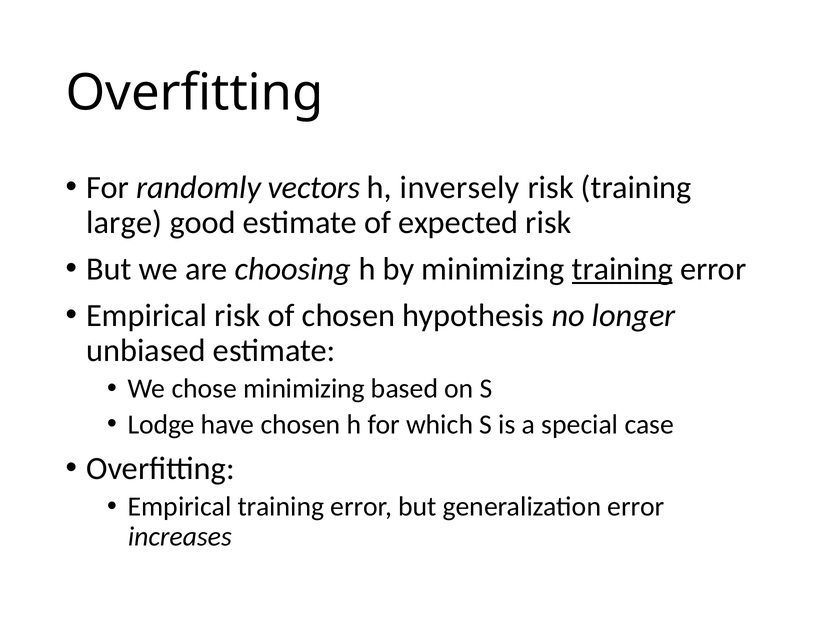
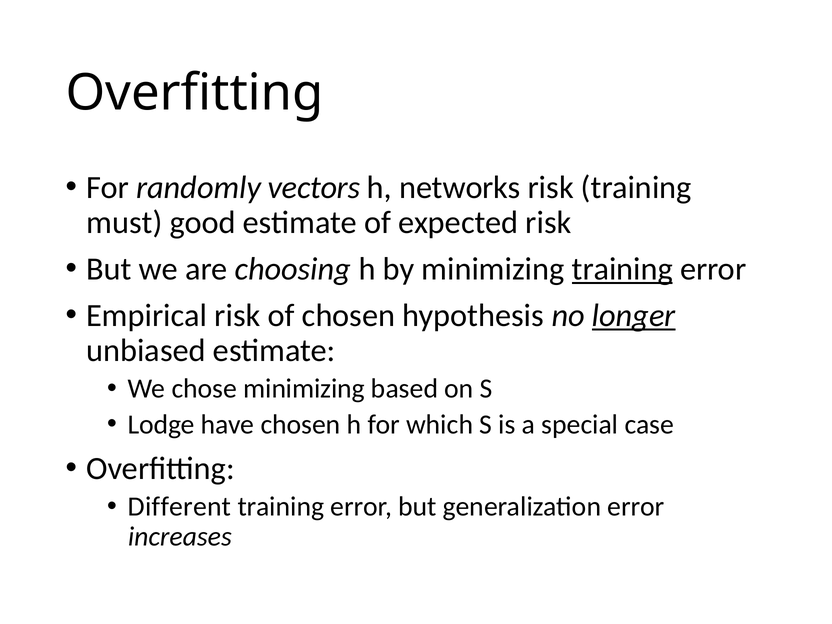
inversely: inversely -> networks
large: large -> must
longer underline: none -> present
Empirical at (180, 507): Empirical -> Different
